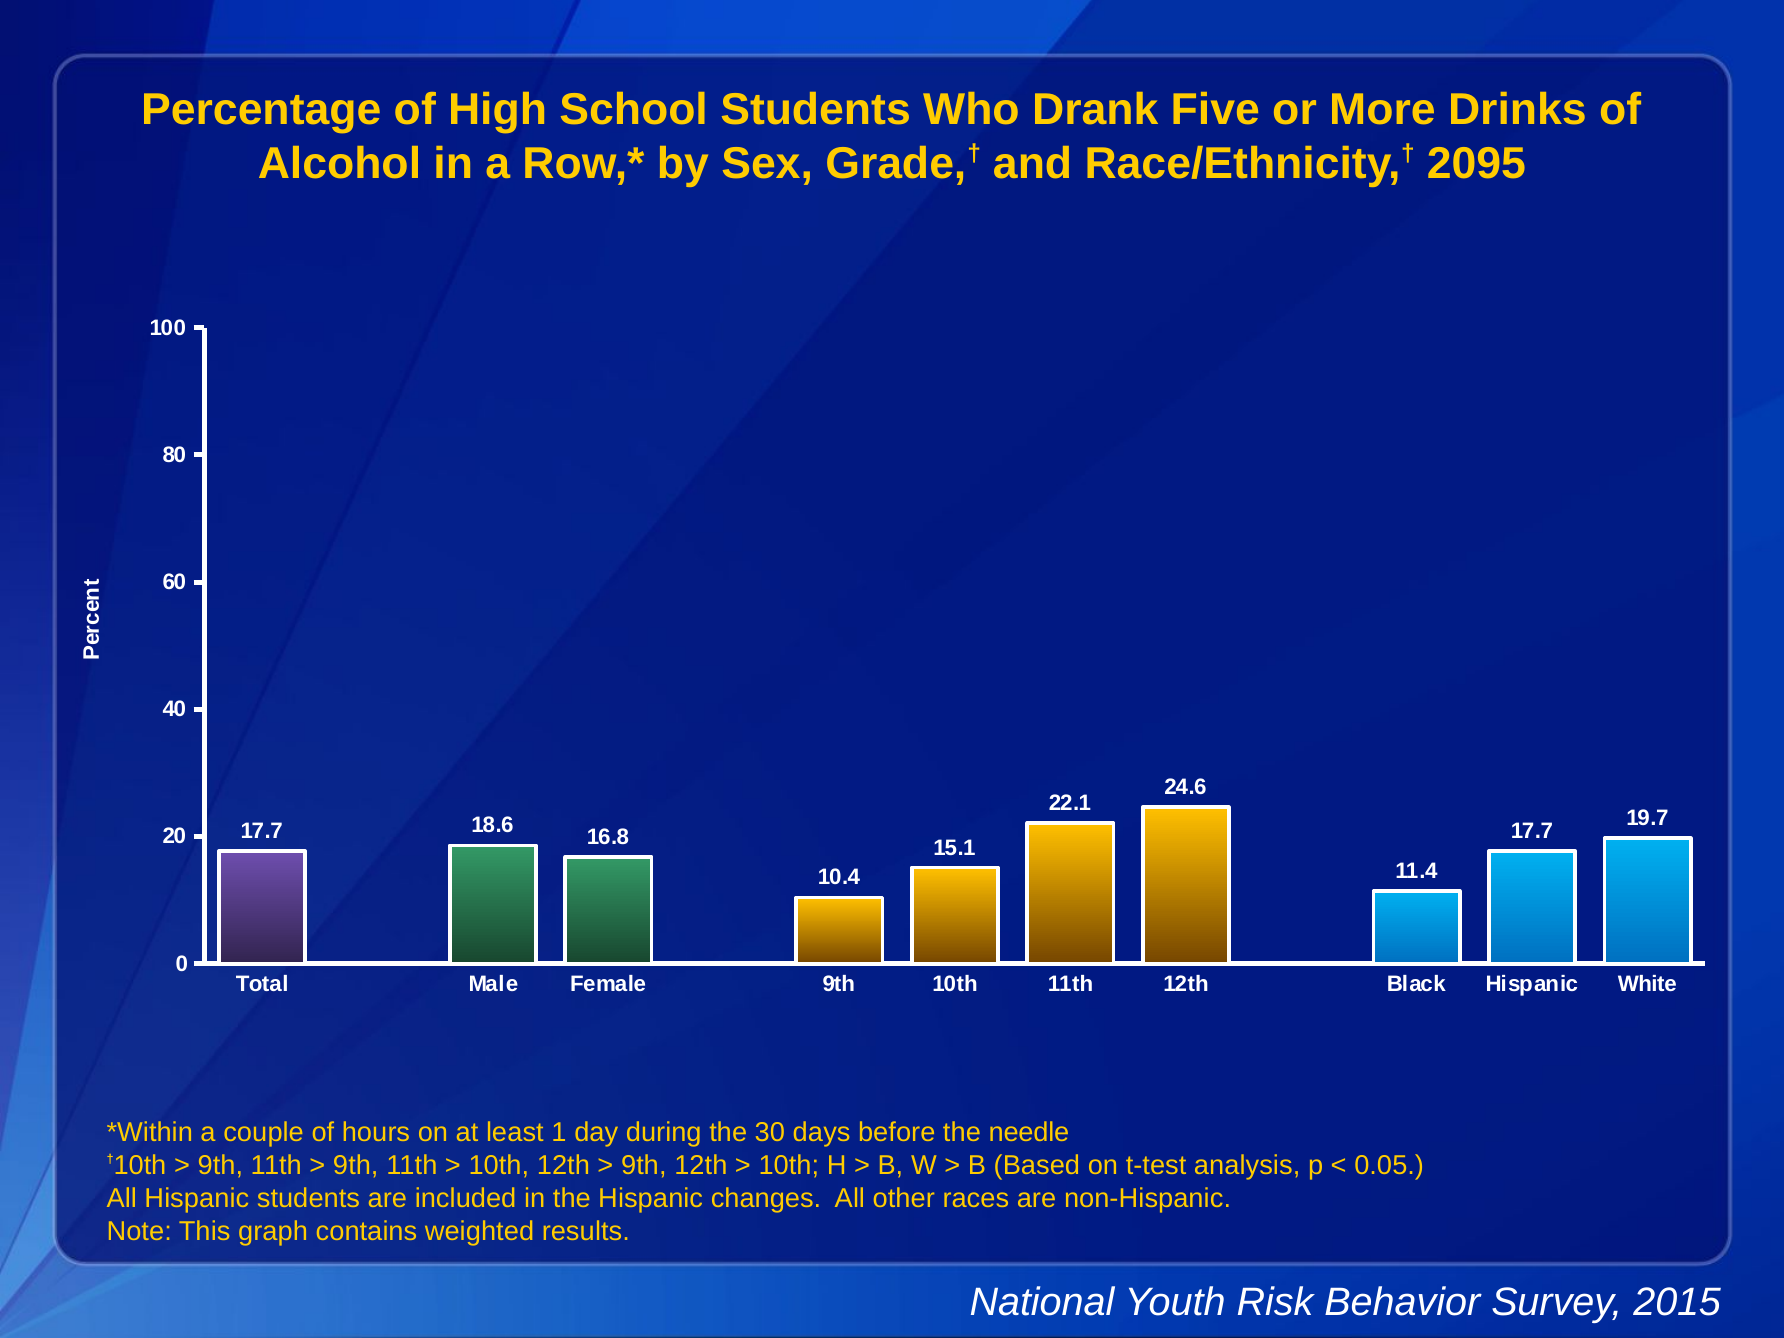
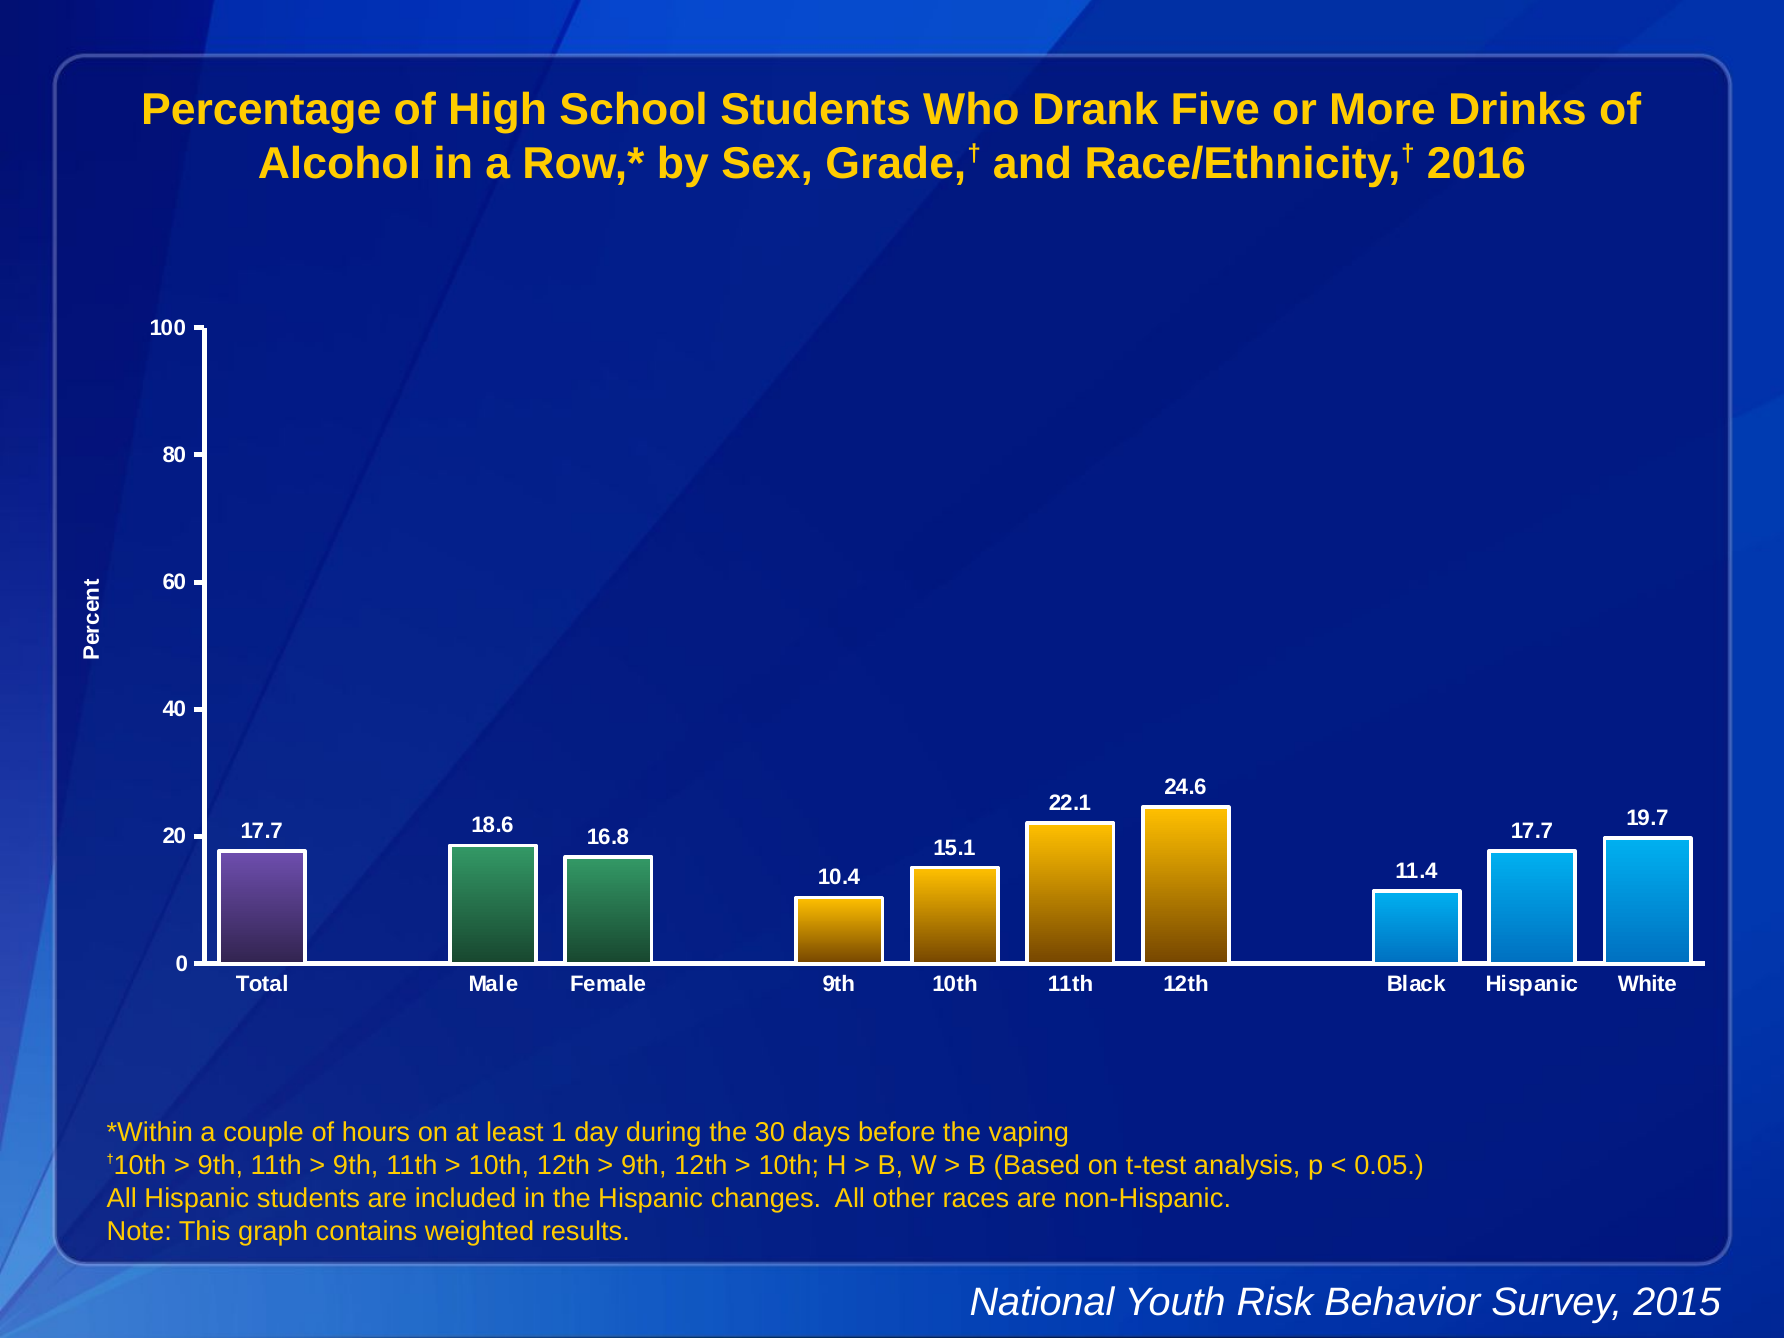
2095: 2095 -> 2016
needle: needle -> vaping
